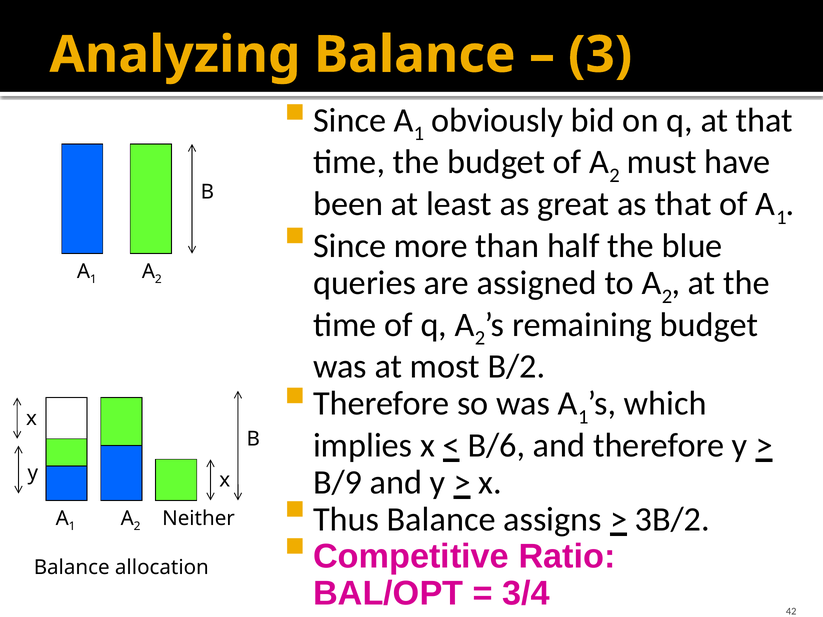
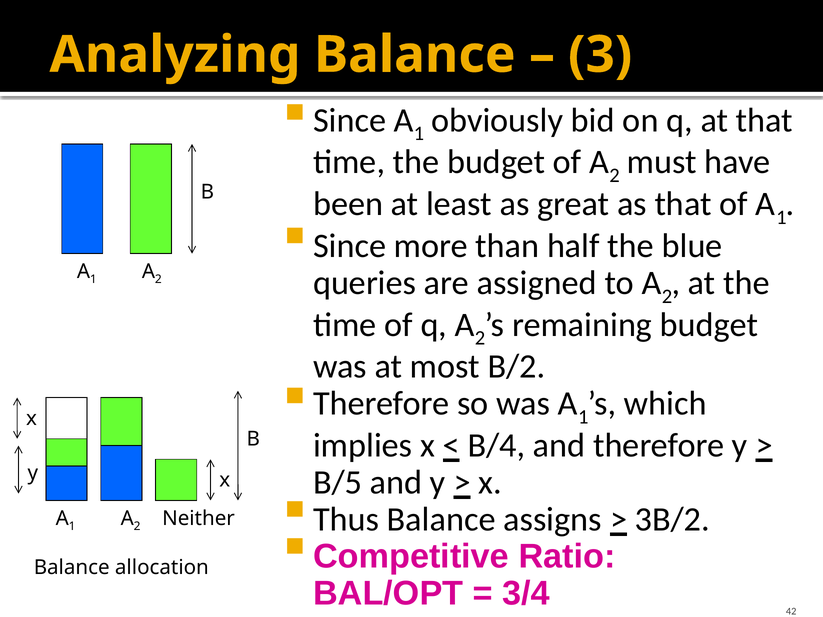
B/6: B/6 -> B/4
B/9: B/9 -> B/5
